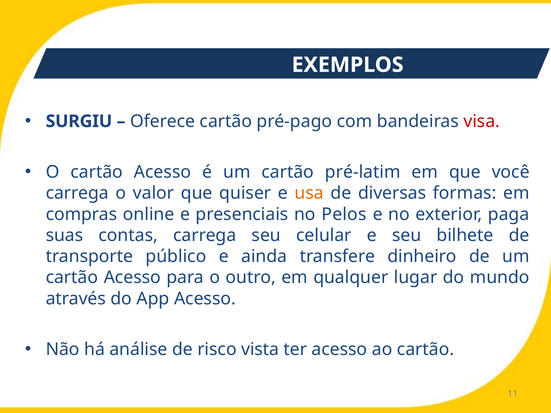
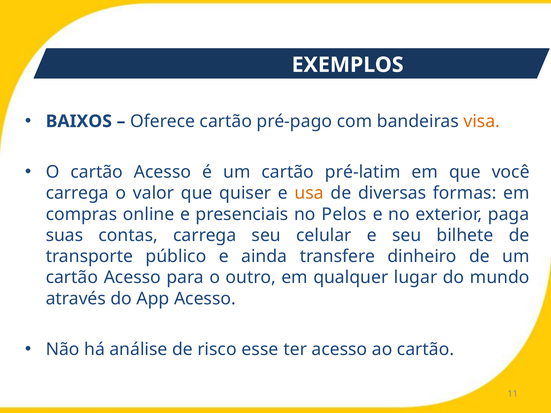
SURGIU: SURGIU -> BAIXOS
visa colour: red -> orange
vista: vista -> esse
